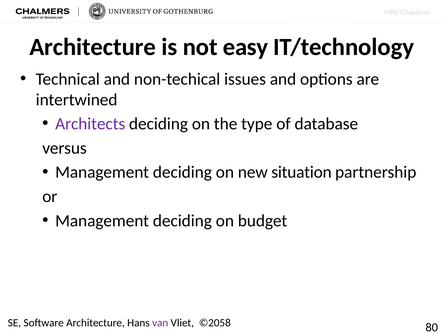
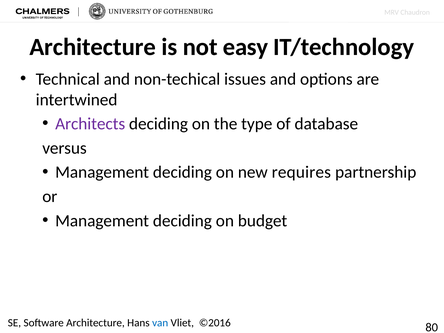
situation: situation -> requires
van colour: purple -> blue
©2058: ©2058 -> ©2016
